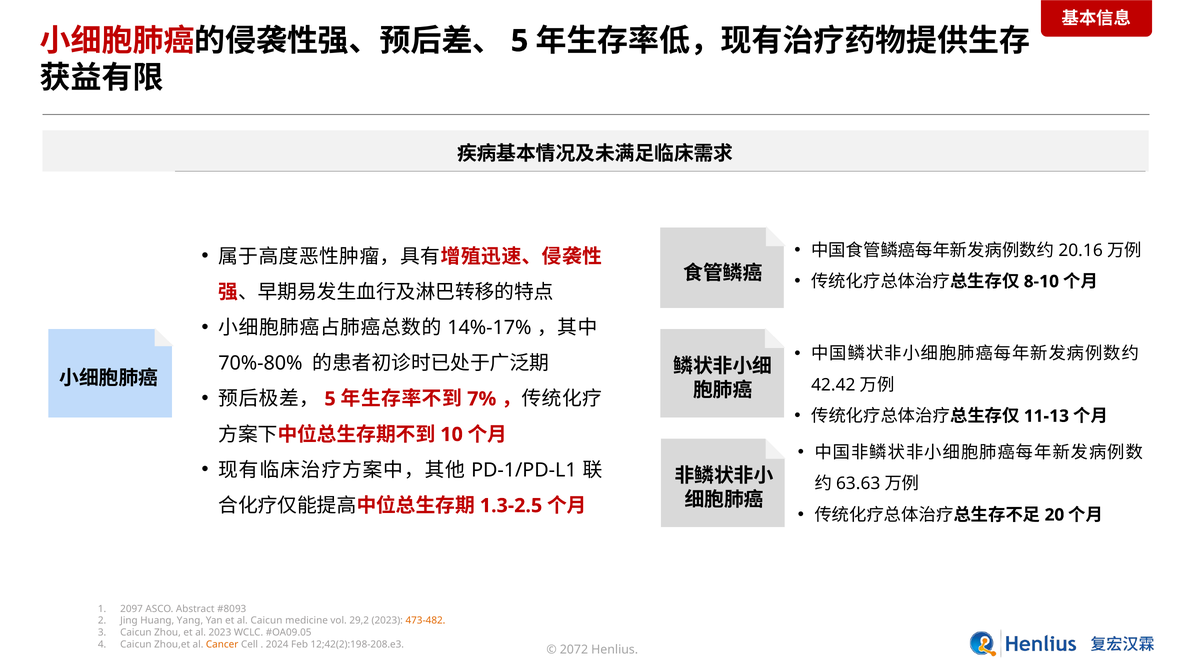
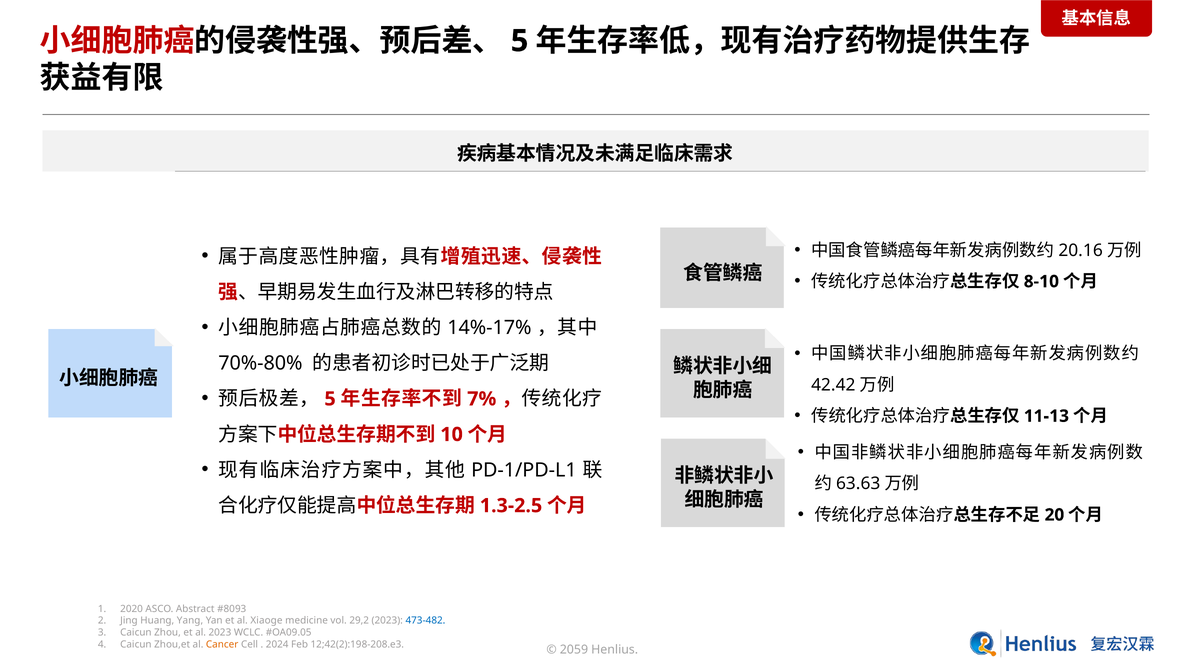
2097: 2097 -> 2020
al Caicun: Caicun -> Xiaoge
473-482 colour: orange -> blue
2072: 2072 -> 2059
